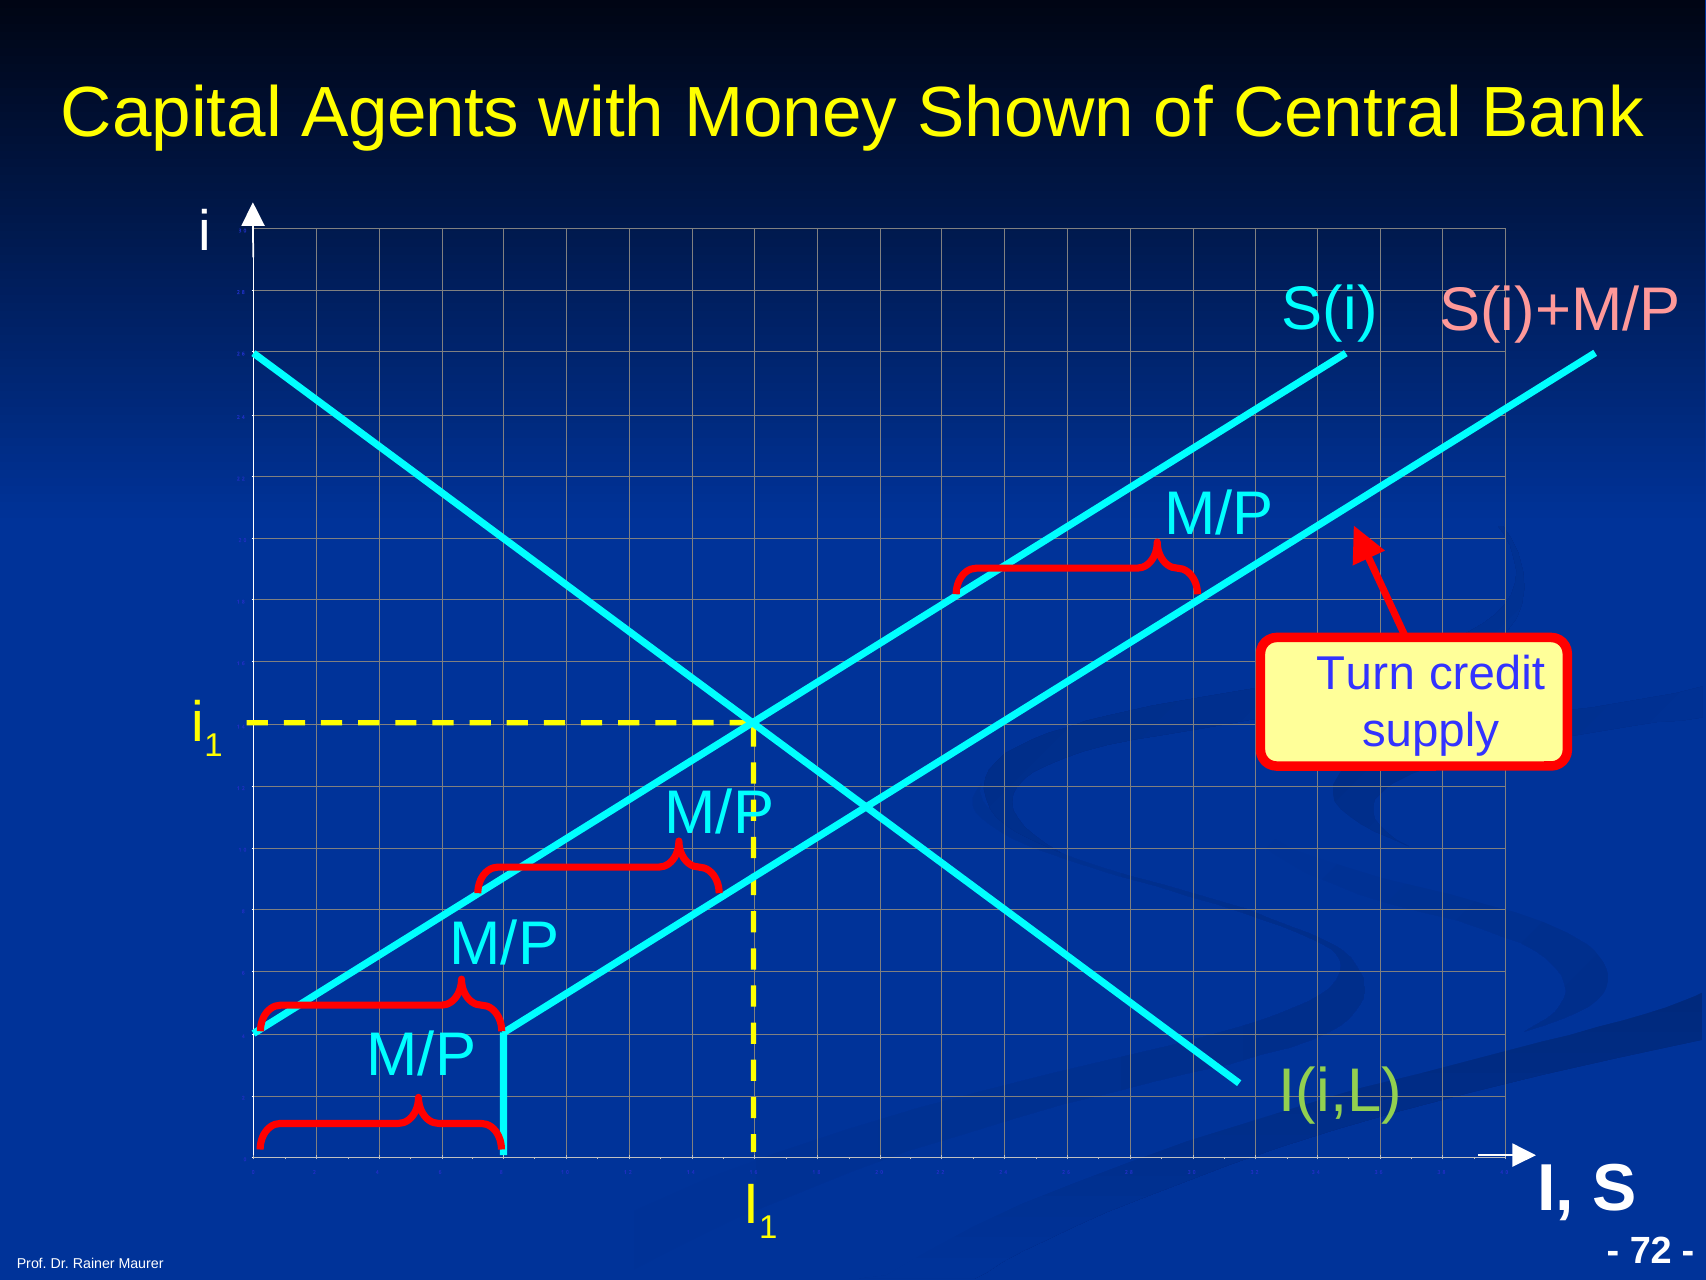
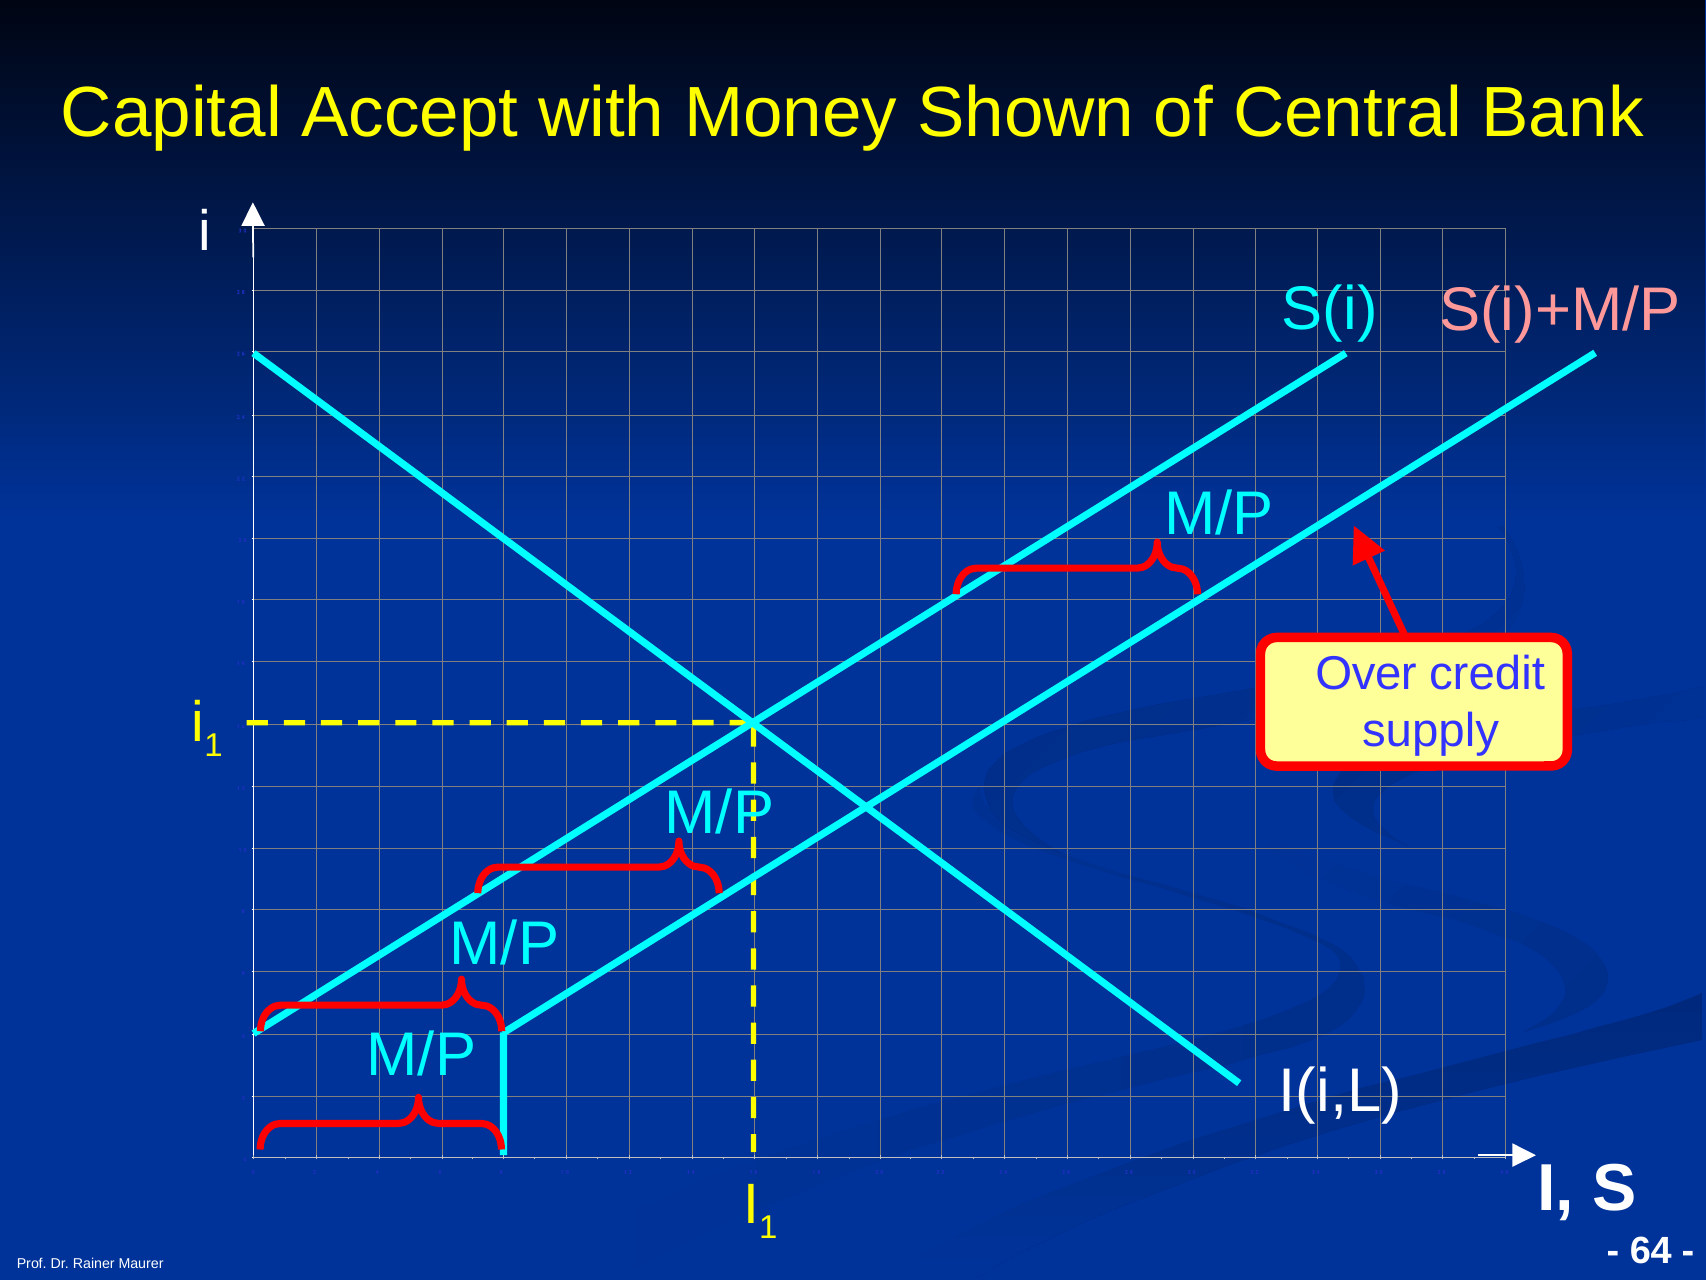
Agents: Agents -> Accept
Turn: Turn -> Over
I(i,L colour: light green -> white
72: 72 -> 64
